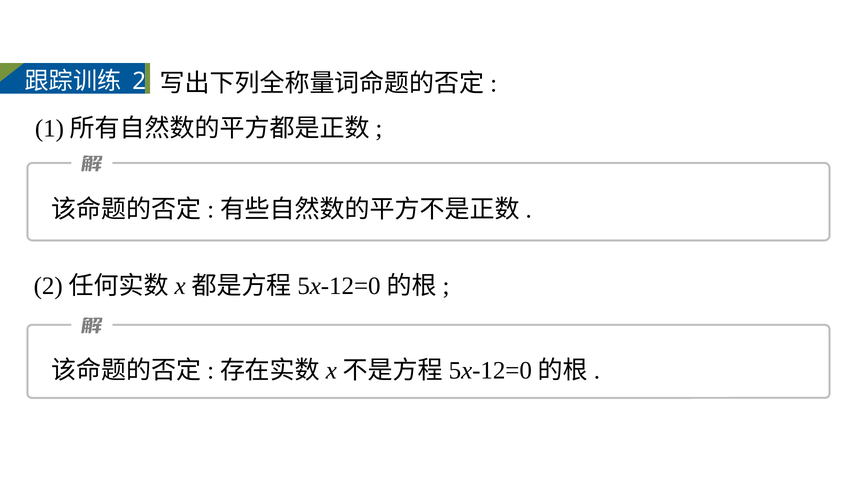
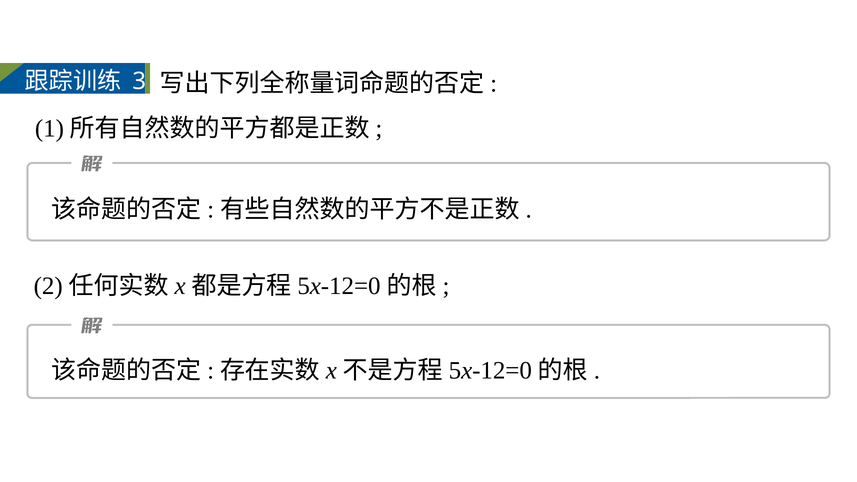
2 at (139, 81): 2 -> 3
